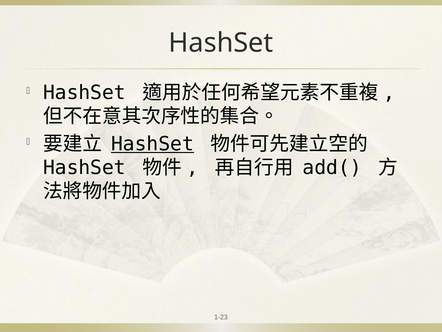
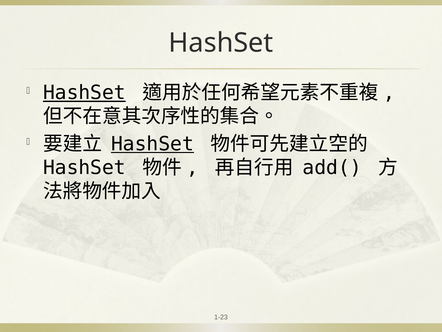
HashSet at (84, 93) underline: none -> present
